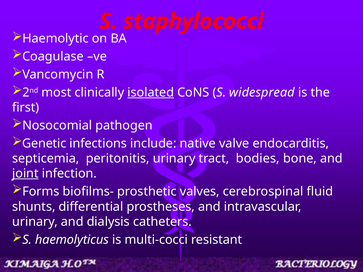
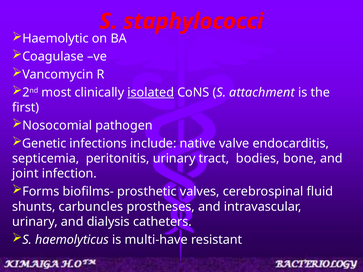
widespread: widespread -> attachment
joint underline: present -> none
differential: differential -> carbuncles
multi-cocci: multi-cocci -> multi-have
